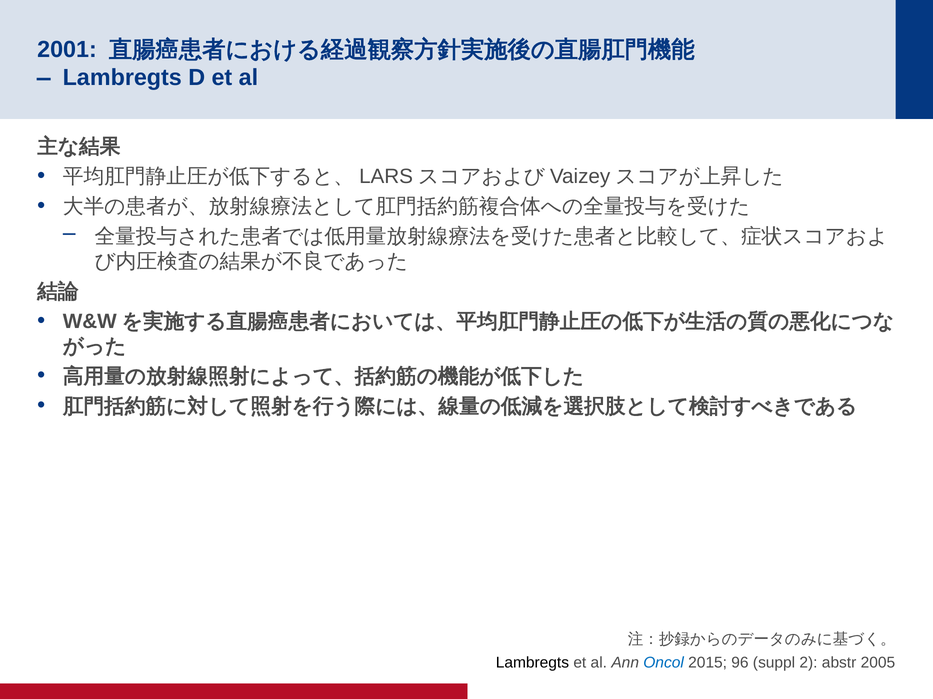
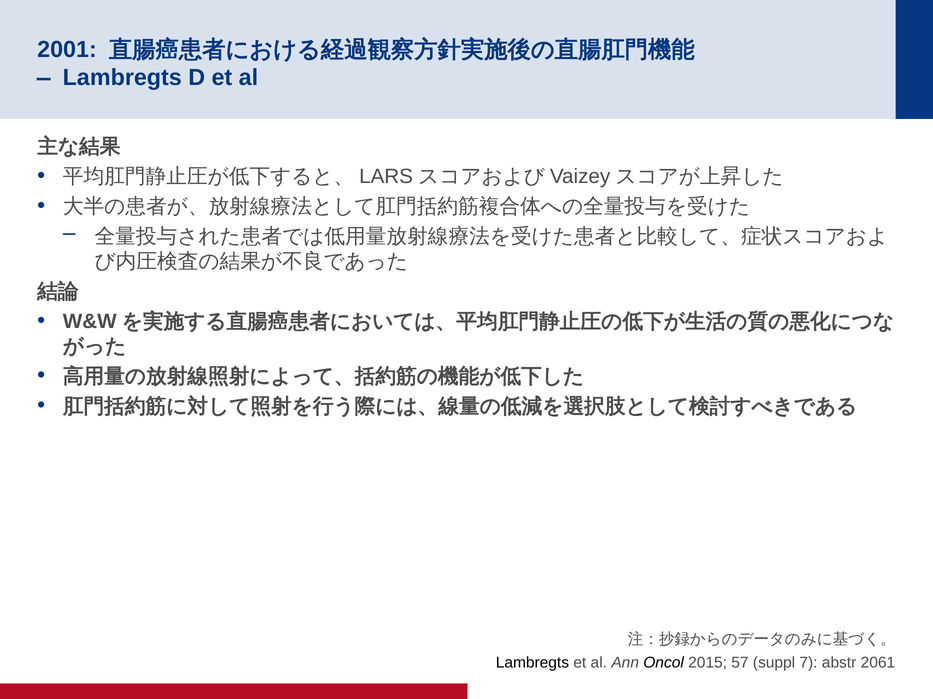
Oncol colour: blue -> black
96: 96 -> 57
2: 2 -> 7
2005: 2005 -> 2061
